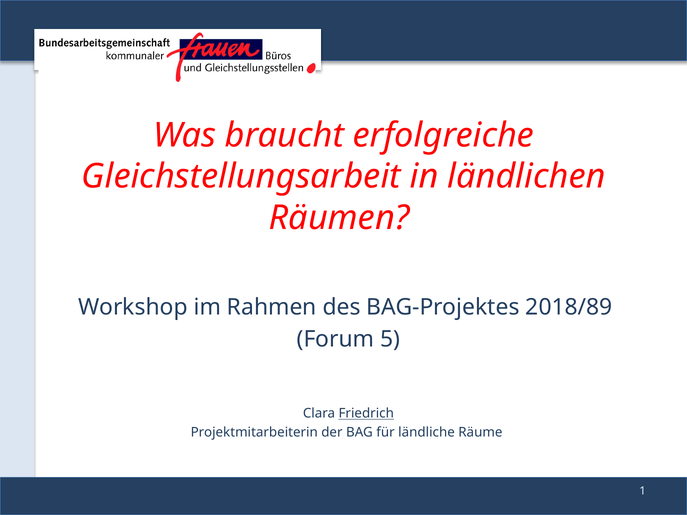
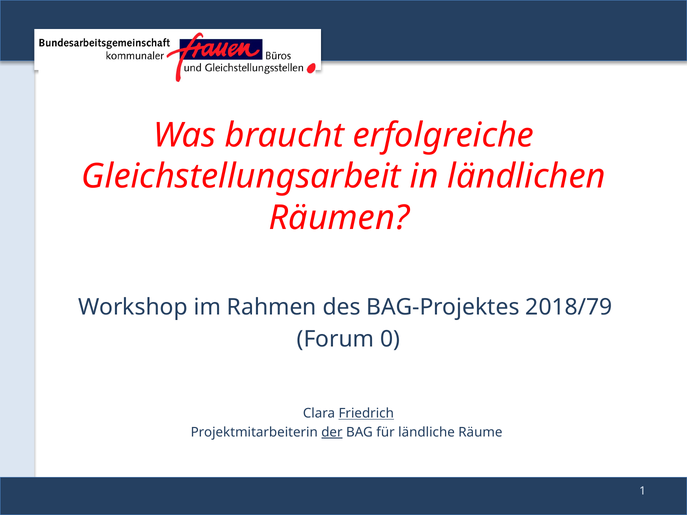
2018/89: 2018/89 -> 2018/79
5: 5 -> 0
der underline: none -> present
